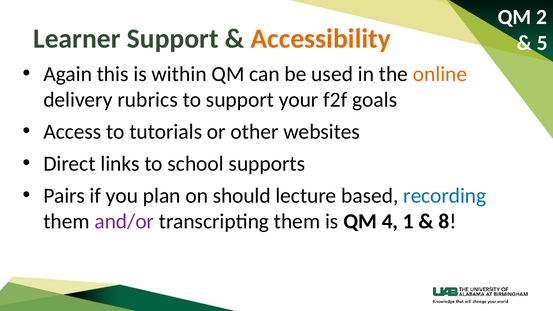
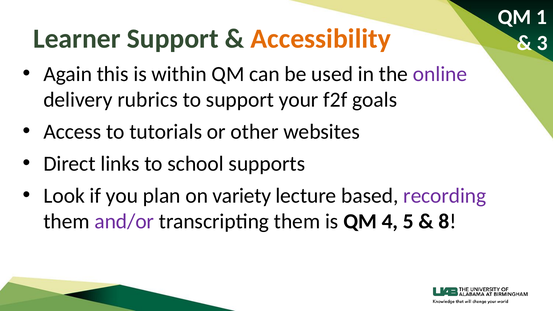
2: 2 -> 1
5: 5 -> 3
online colour: orange -> purple
Pairs: Pairs -> Look
should: should -> variety
recording colour: blue -> purple
1: 1 -> 5
